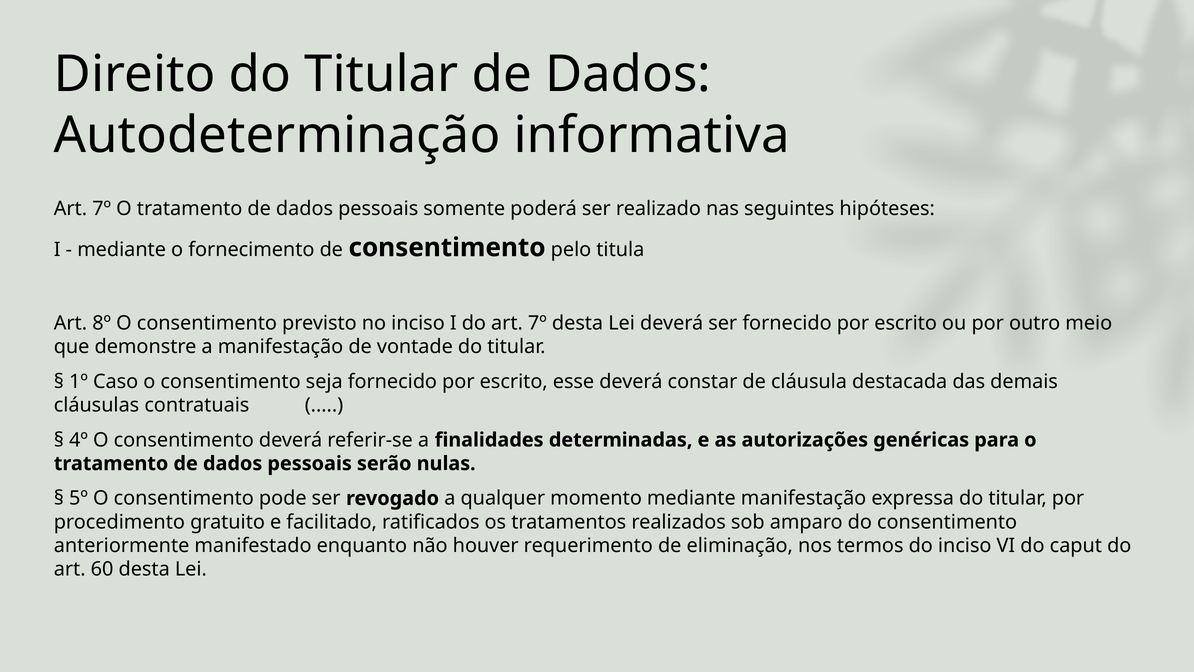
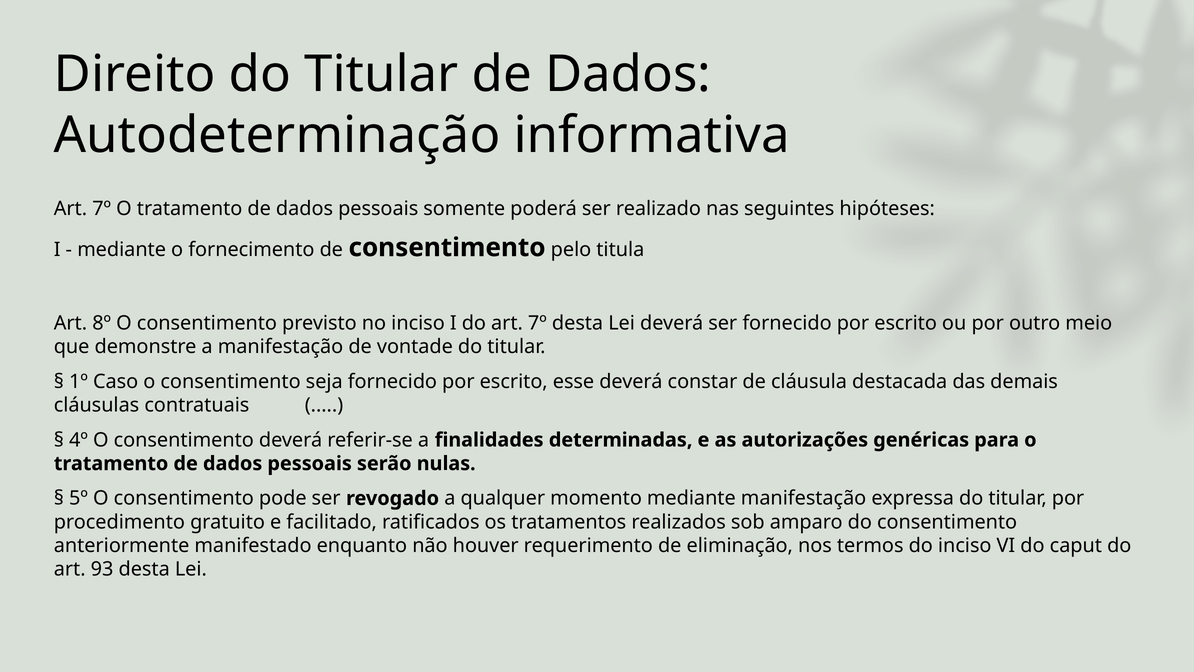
60: 60 -> 93
